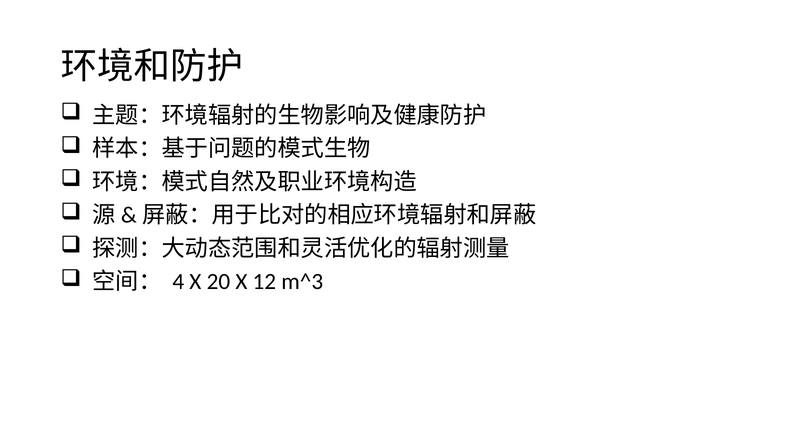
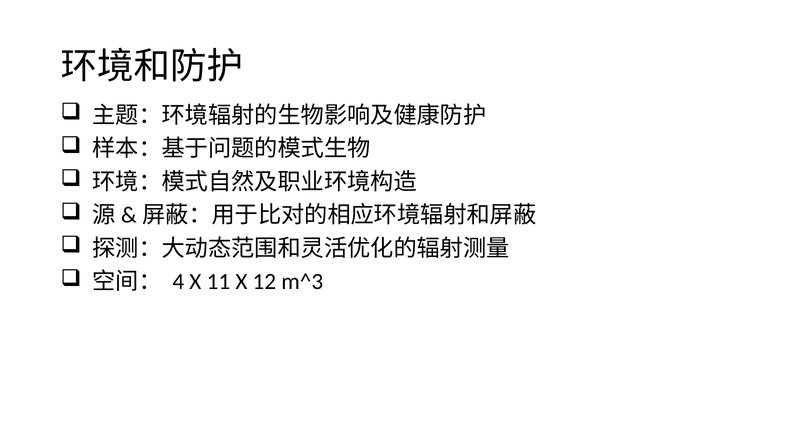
20: 20 -> 11
